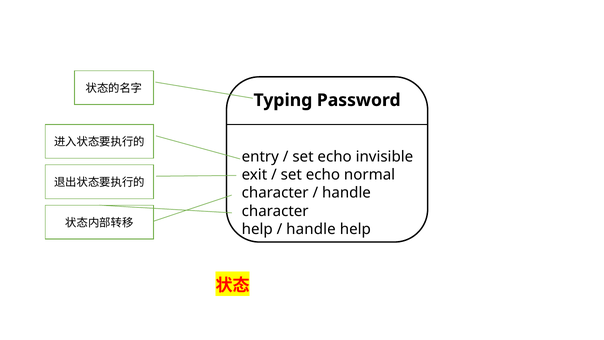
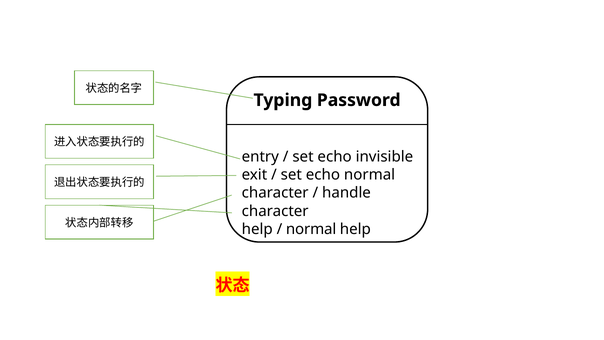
handle at (311, 229): handle -> normal
